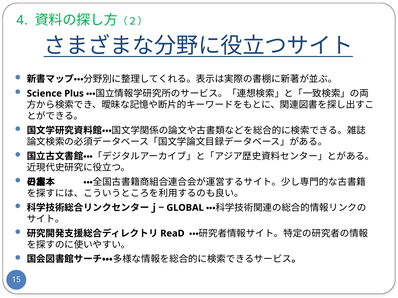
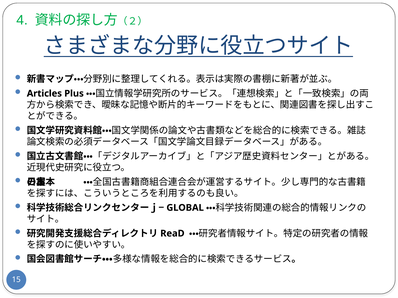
Science: Science -> Articles
